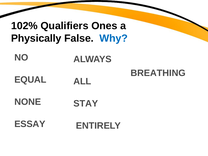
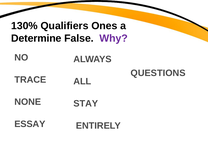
102%: 102% -> 130%
Physically: Physically -> Determine
Why colour: blue -> purple
BREATHING: BREATHING -> QUESTIONS
EQUAL: EQUAL -> TRACE
